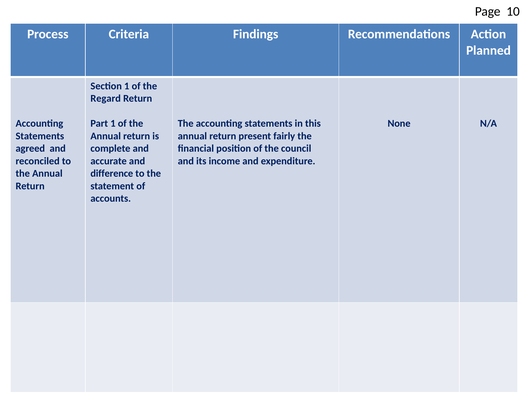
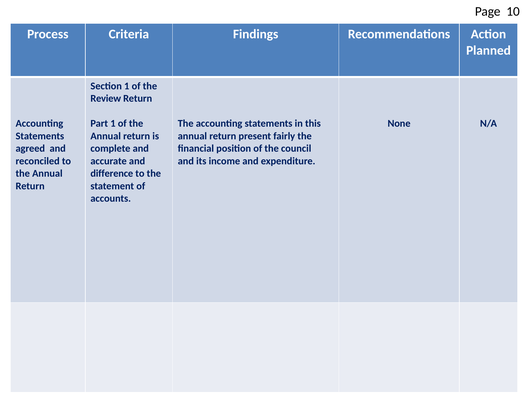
Regard: Regard -> Review
